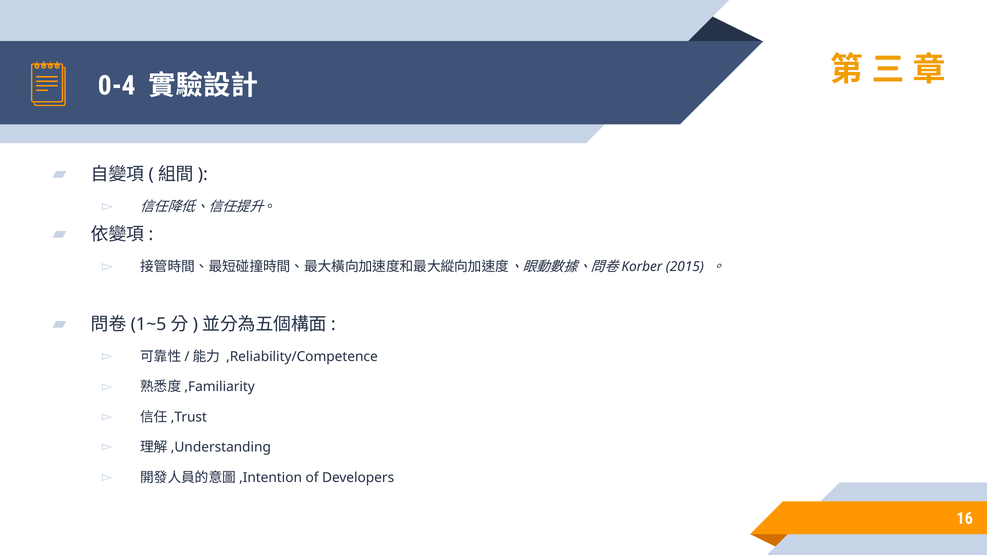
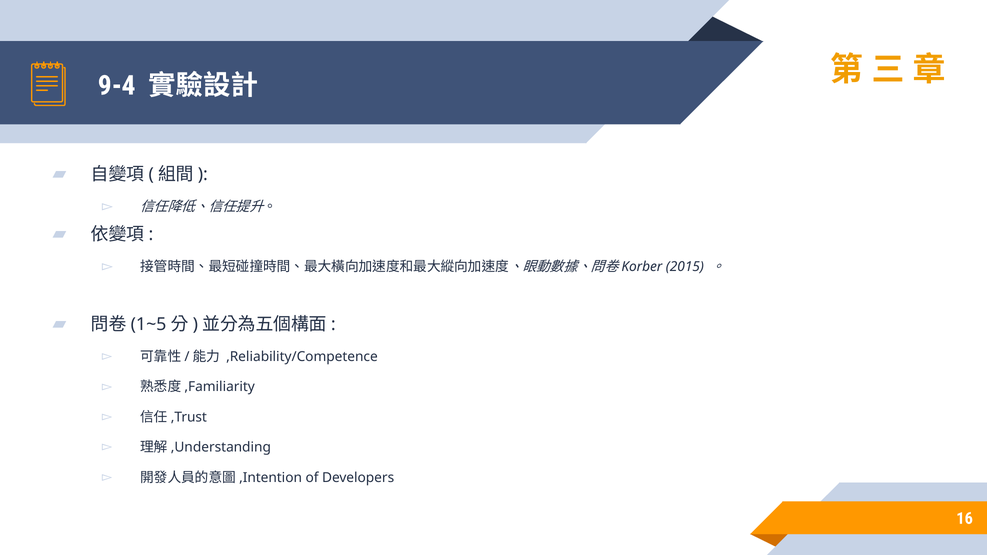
0-4: 0-4 -> 9-4
